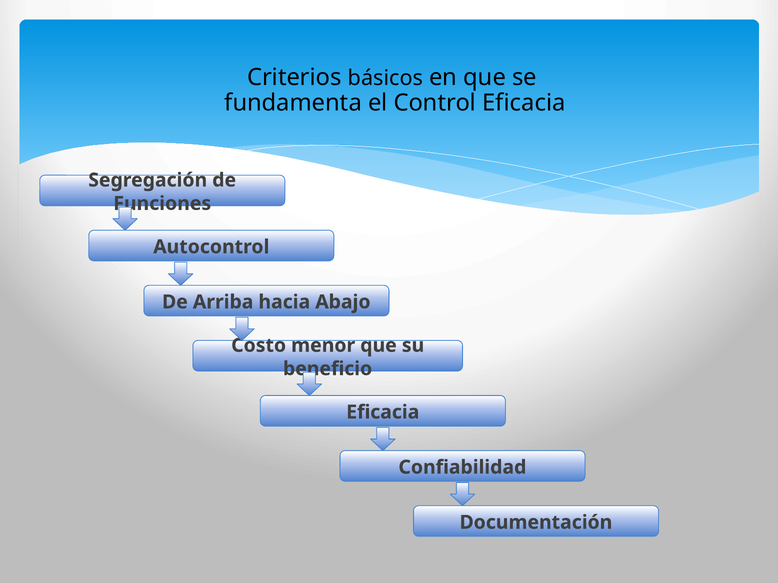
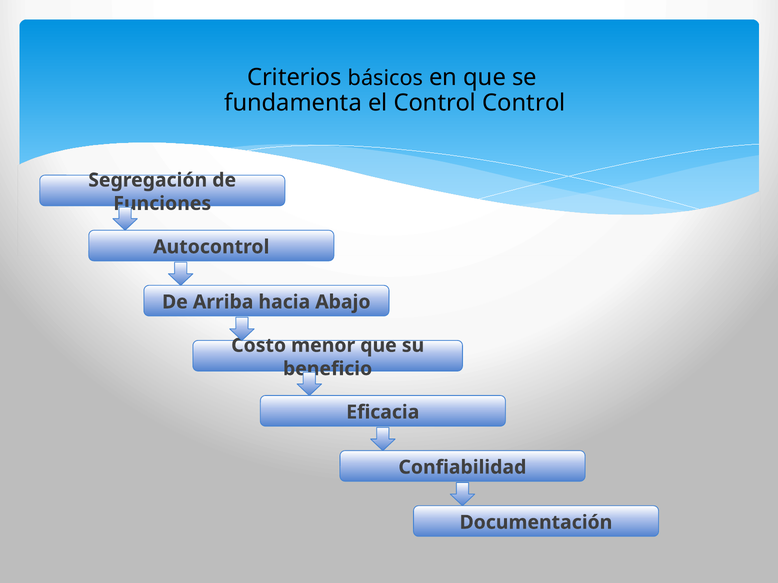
Control Eficacia: Eficacia -> Control
